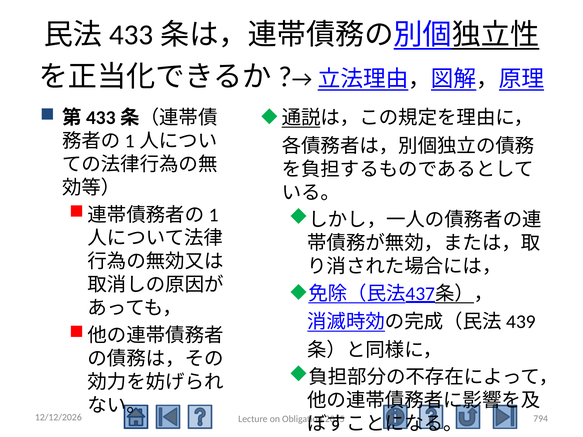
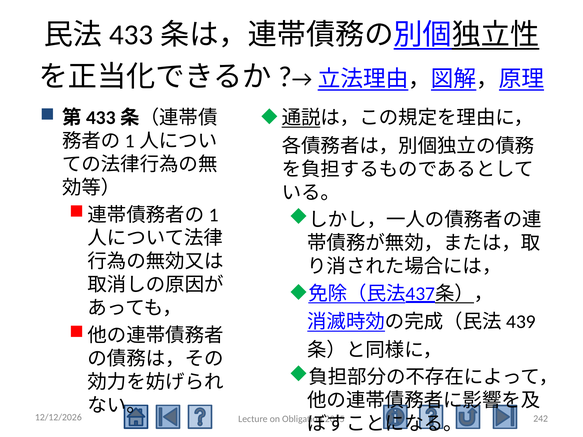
794: 794 -> 242
